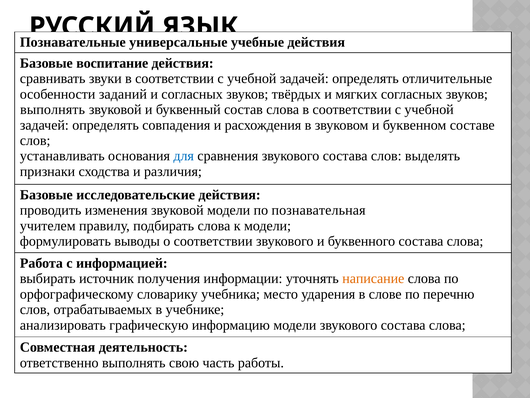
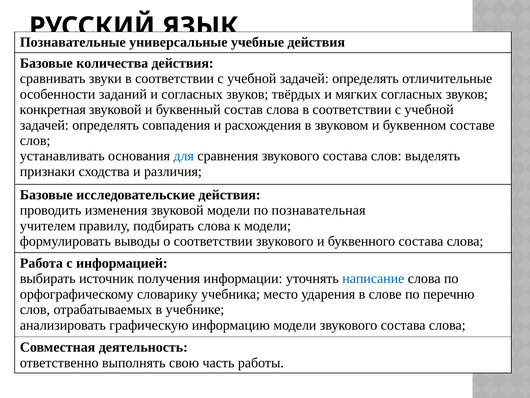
воспитание: воспитание -> количества
выполнять at (53, 109): выполнять -> конкретная
написание colour: orange -> blue
